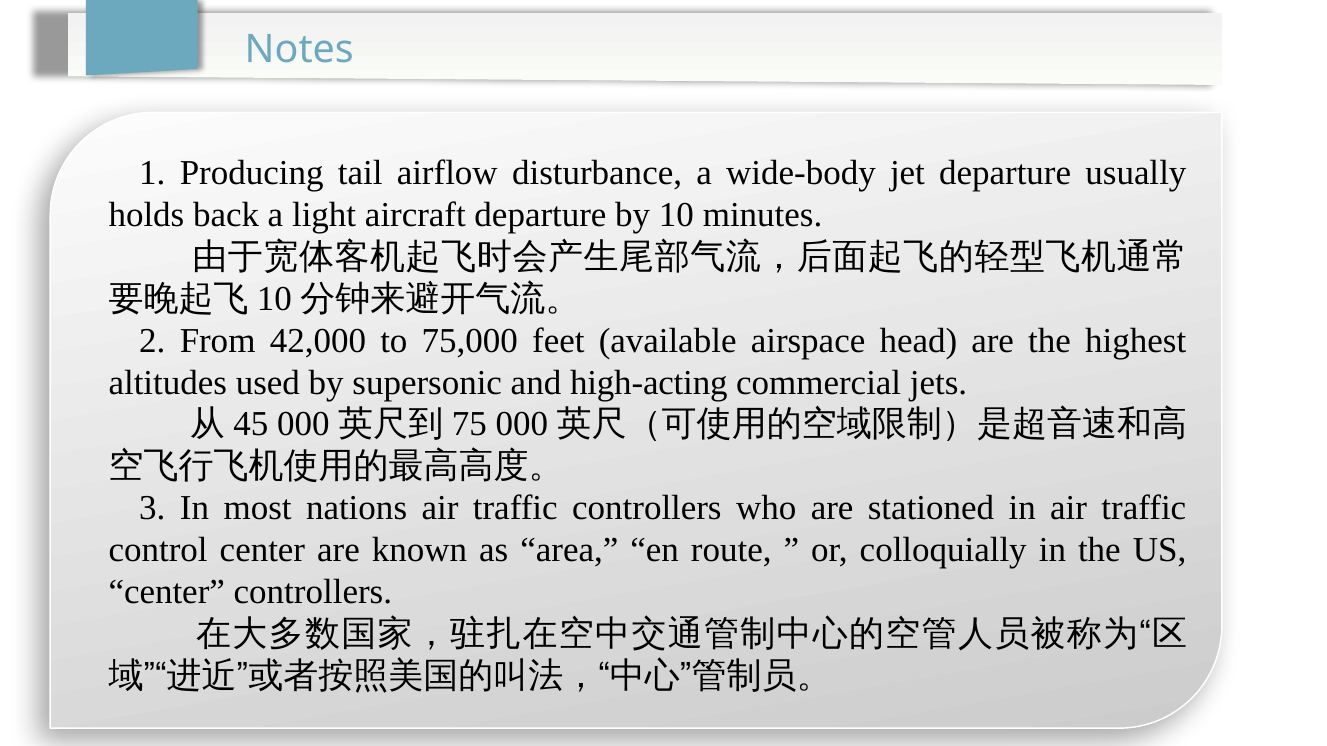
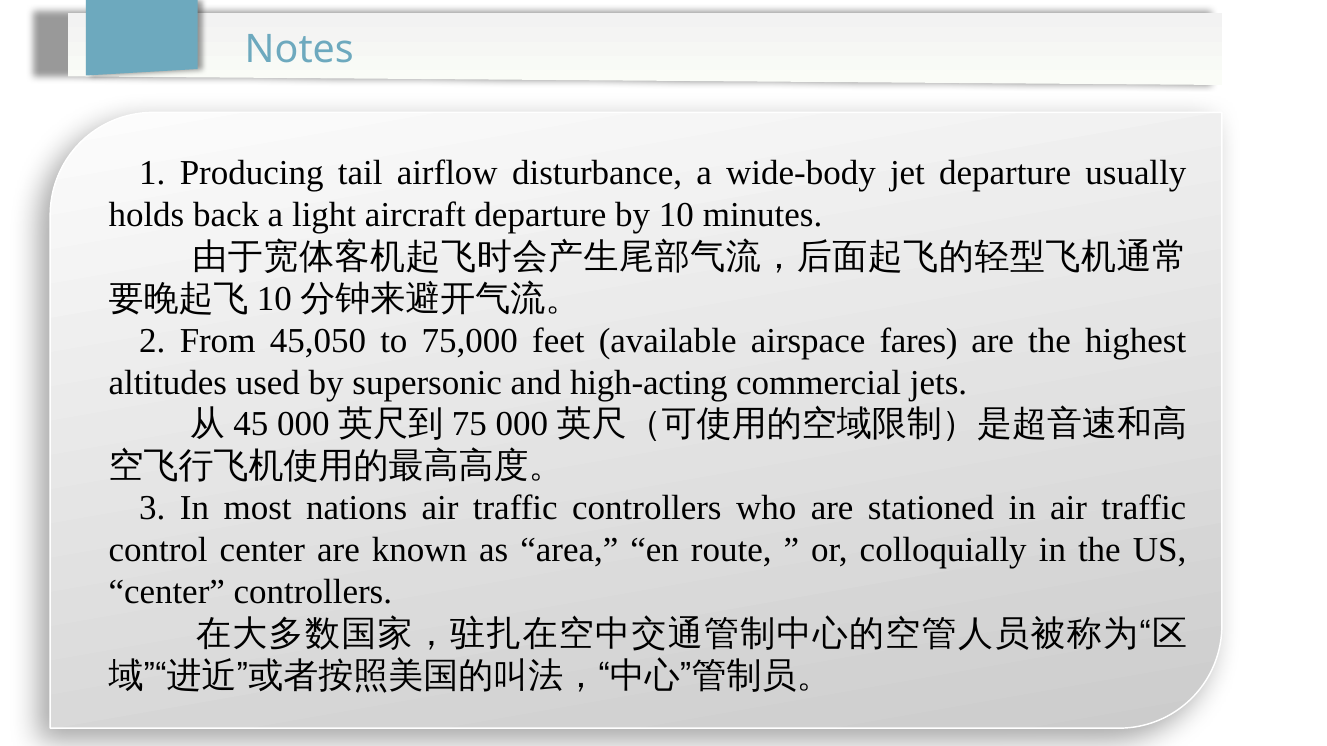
42,000: 42,000 -> 45,050
head: head -> fares
